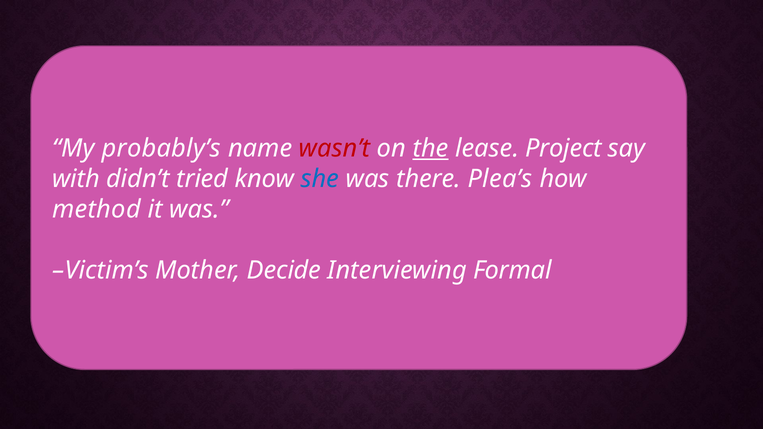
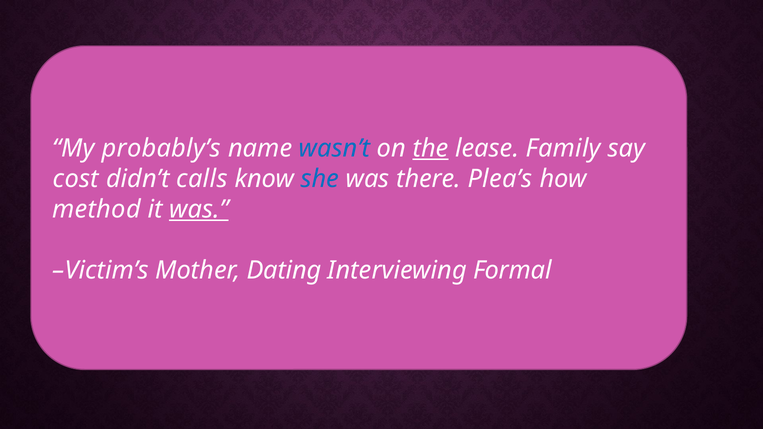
wasn’t colour: red -> blue
Project: Project -> Family
with: with -> cost
tried: tried -> calls
was at (199, 210) underline: none -> present
Decide: Decide -> Dating
